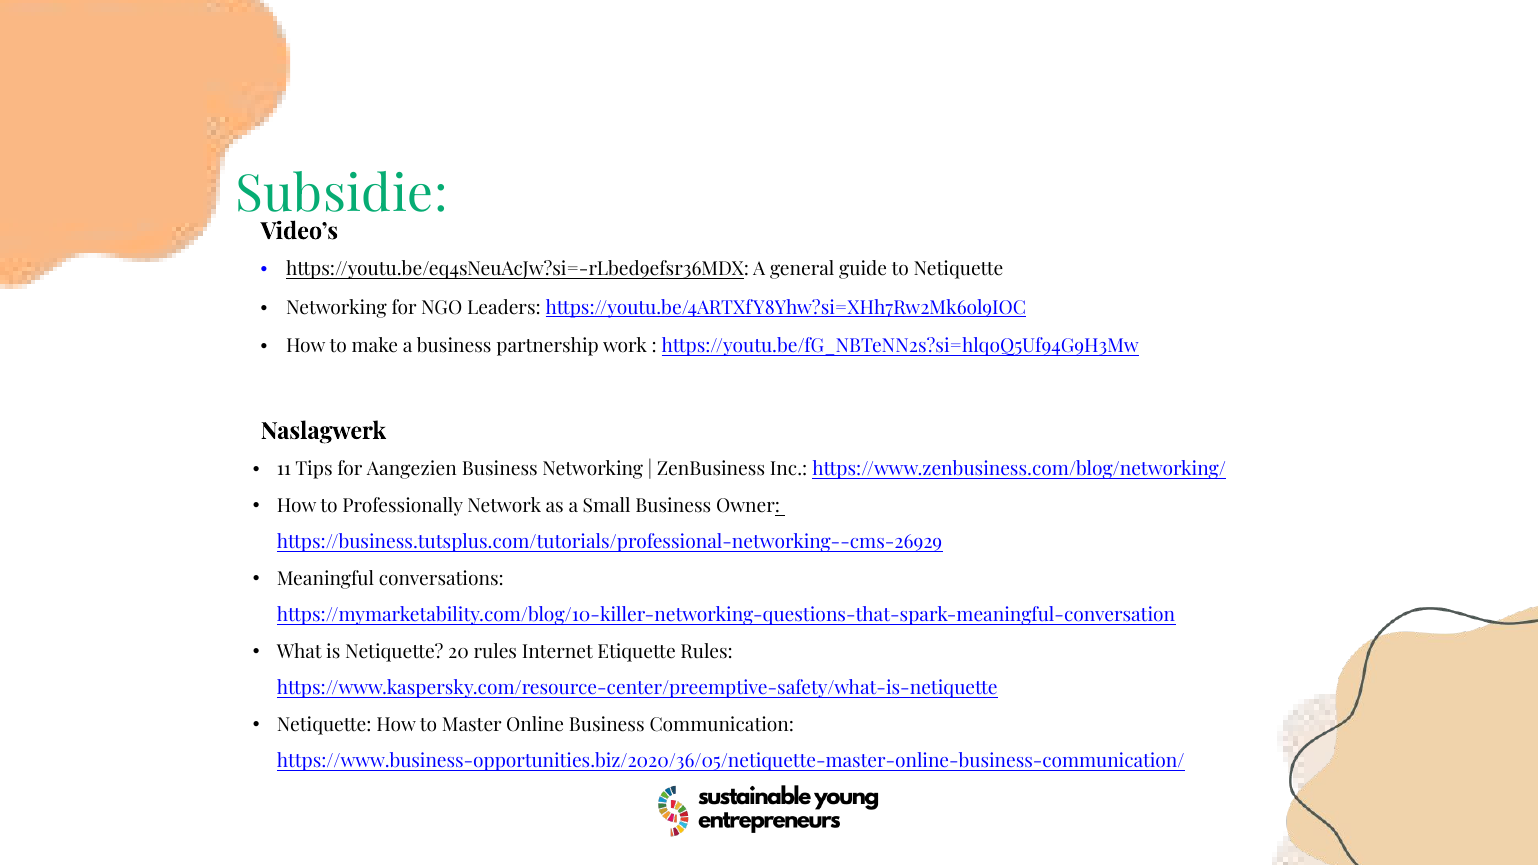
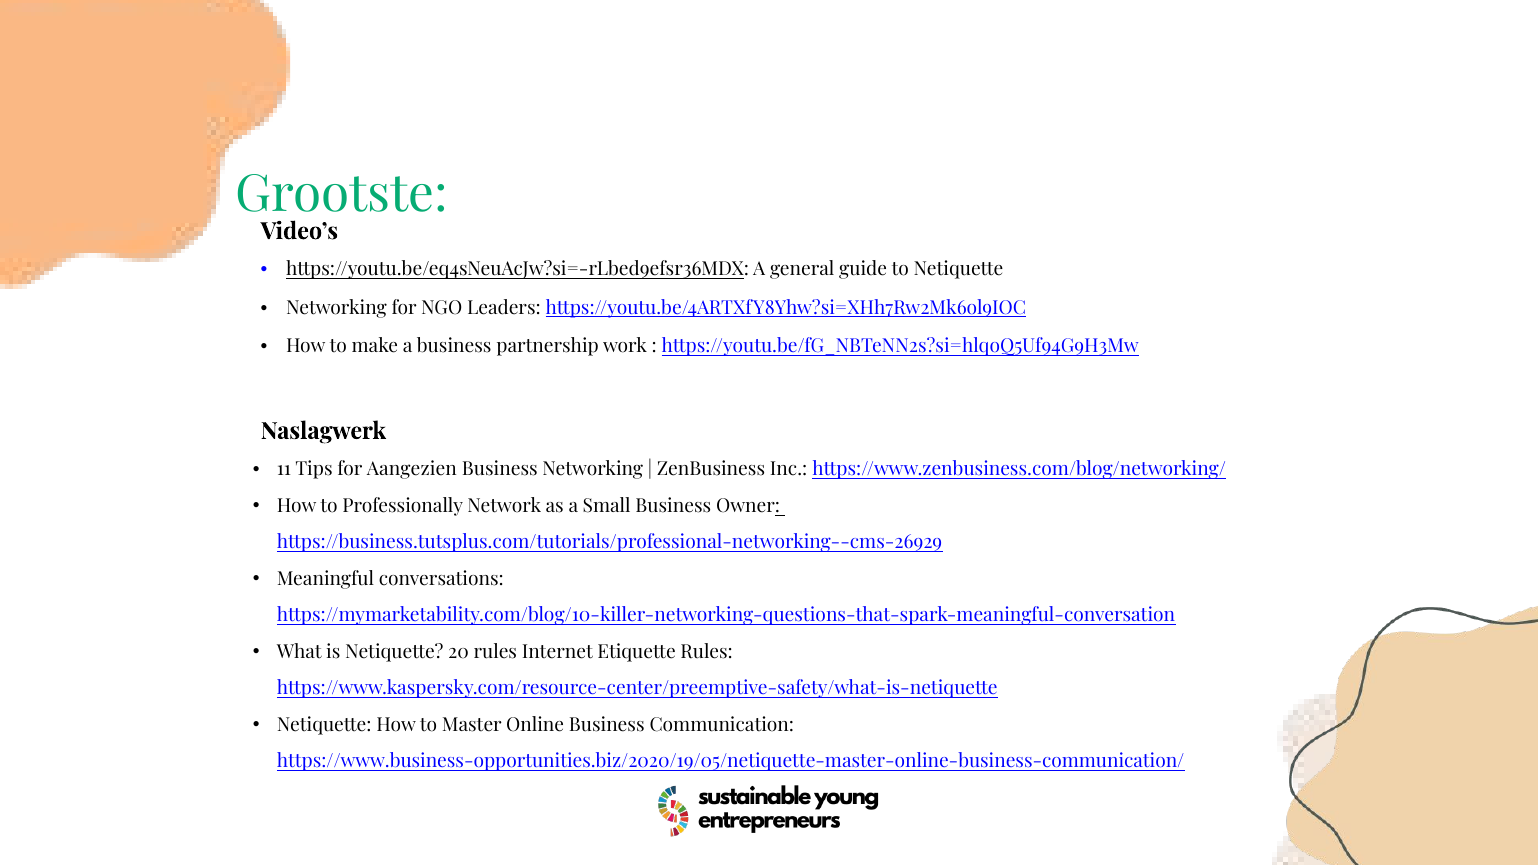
Subsidie: Subsidie -> Grootste
https://www.business-opportunities.biz/2020/36/05/netiquette-master-online-business-communication/: https://www.business-opportunities.biz/2020/36/05/netiquette-master-online-business-communication/ -> https://www.business-opportunities.biz/2020/19/05/netiquette-master-online-business-communication/
